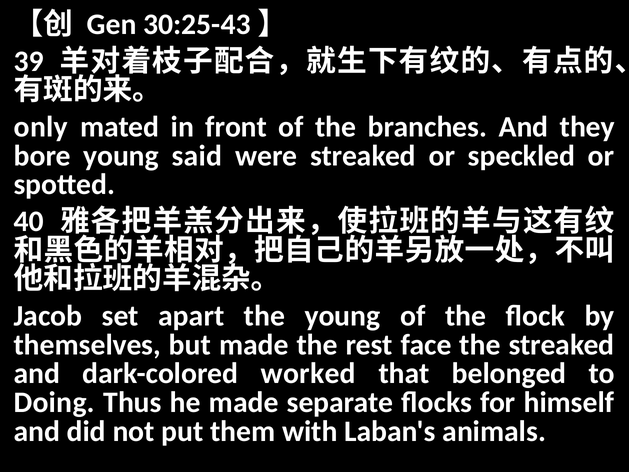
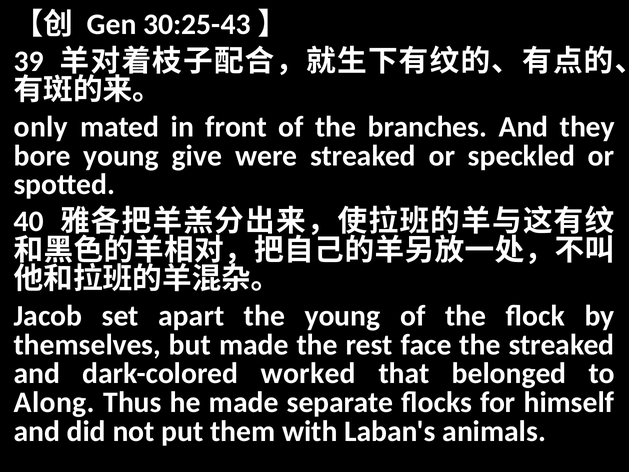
said: said -> give
Doing: Doing -> Along
